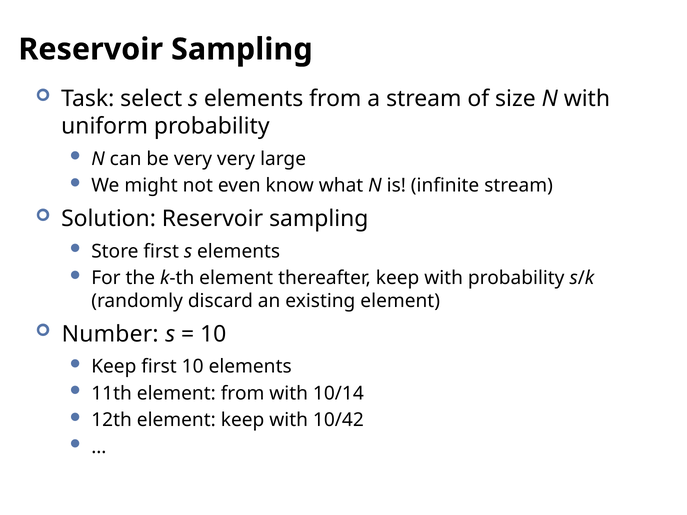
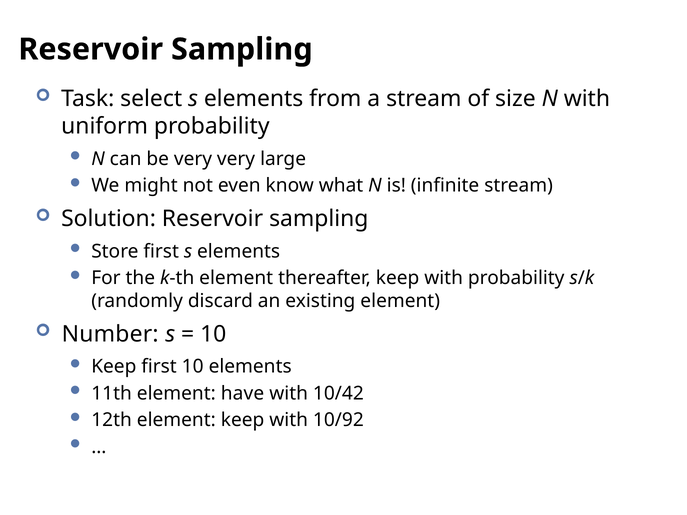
element from: from -> have
10/14: 10/14 -> 10/42
10/42: 10/42 -> 10/92
